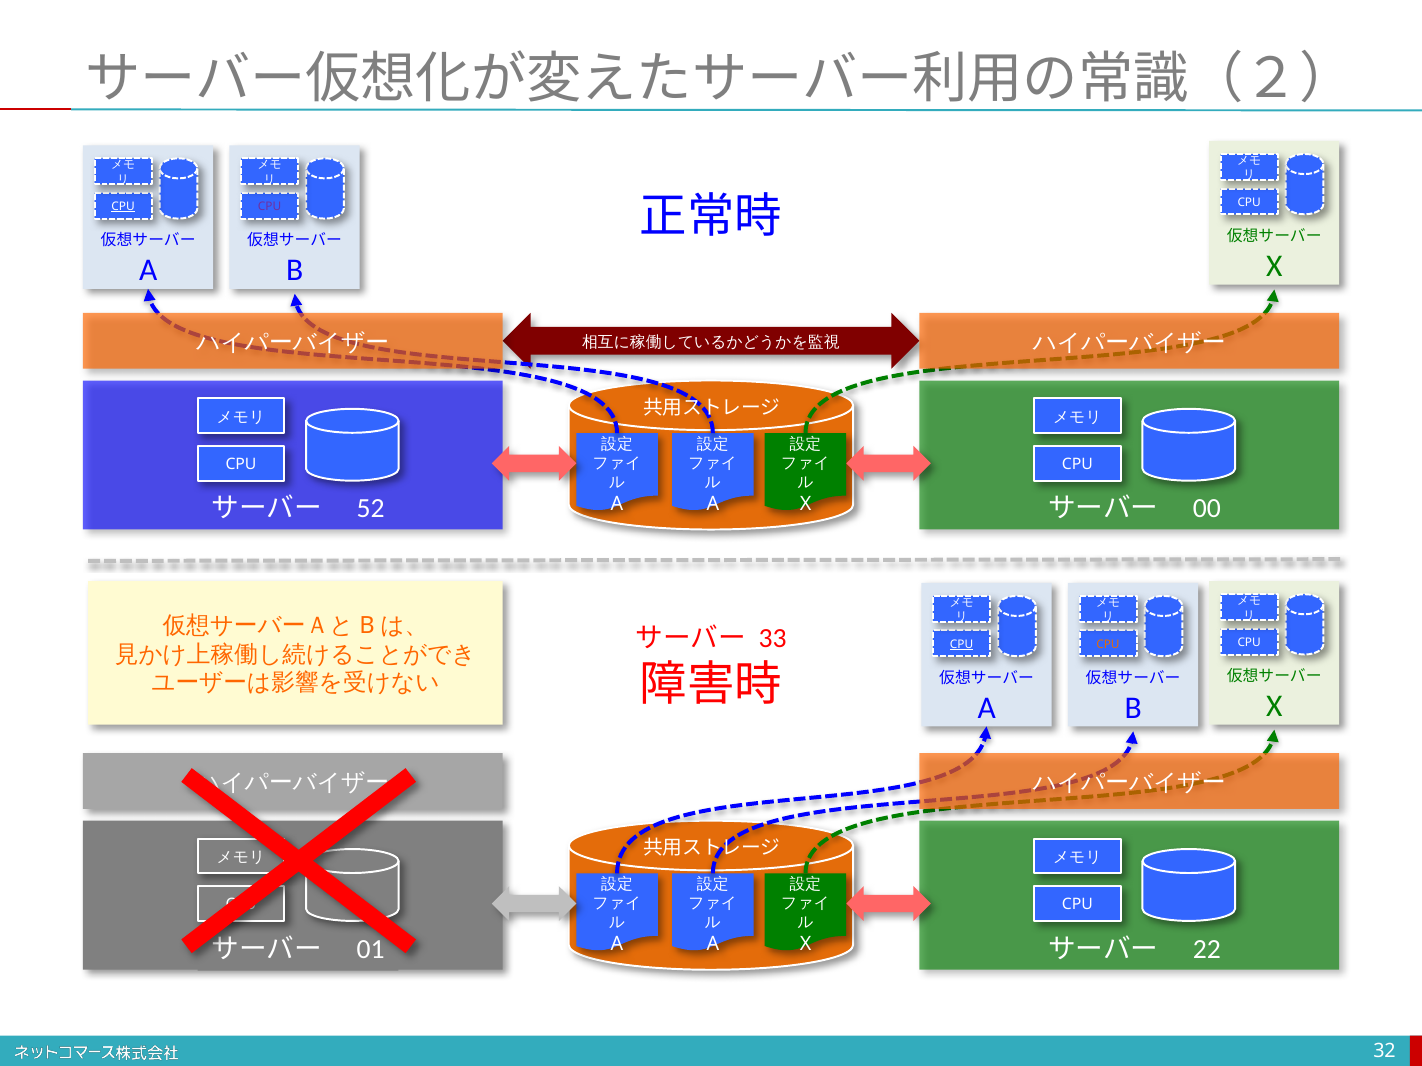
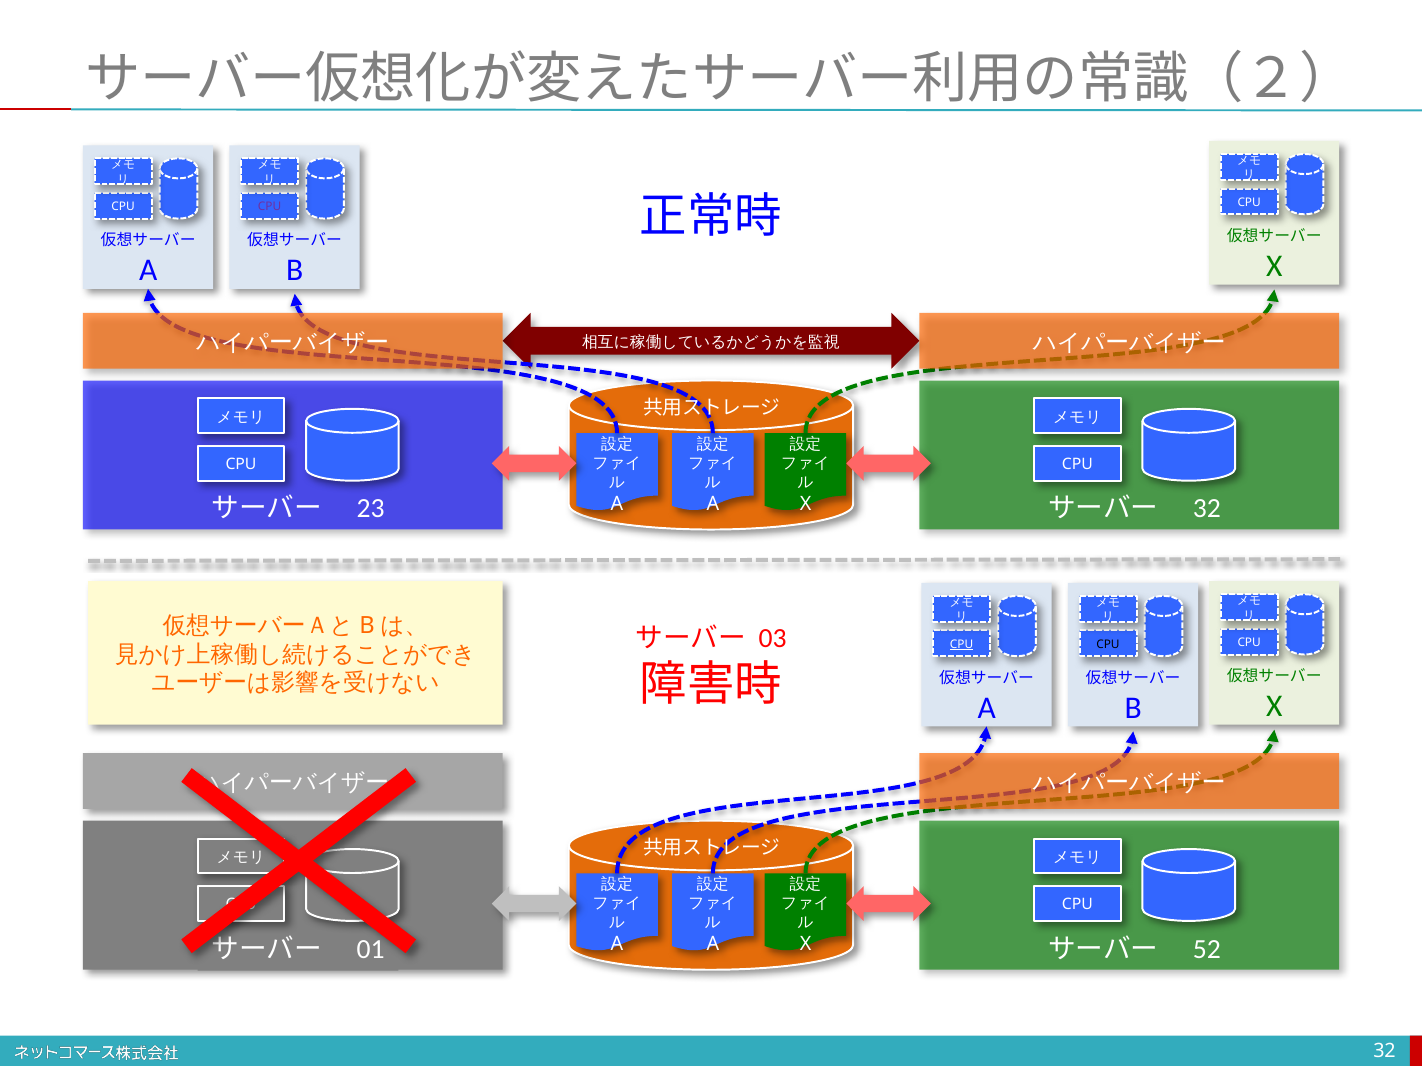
CPU at (123, 207) underline: present -> none
52: 52 -> 23
00 at (1207, 509): 00 -> 32
33: 33 -> 03
CPU at (1108, 644) colour: orange -> black
22: 22 -> 52
